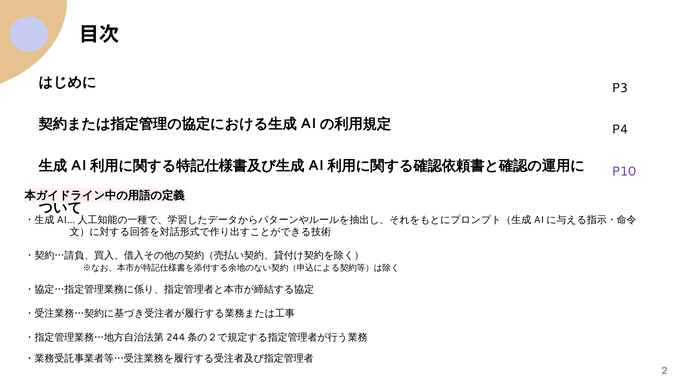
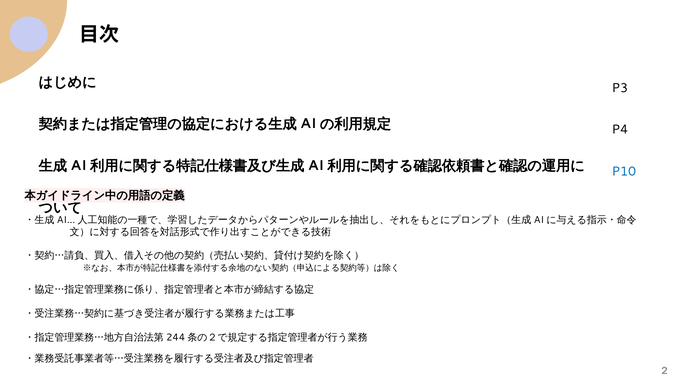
P10 colour: purple -> blue
